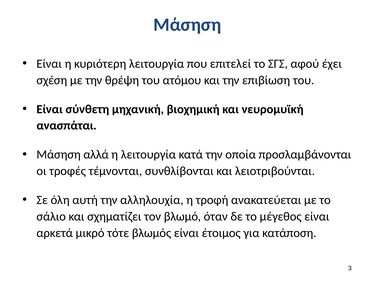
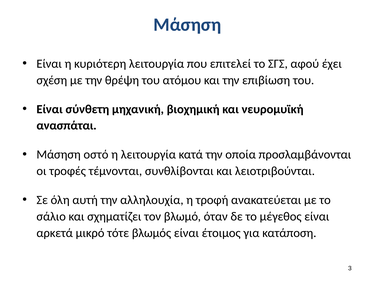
αλλά: αλλά -> οστό
